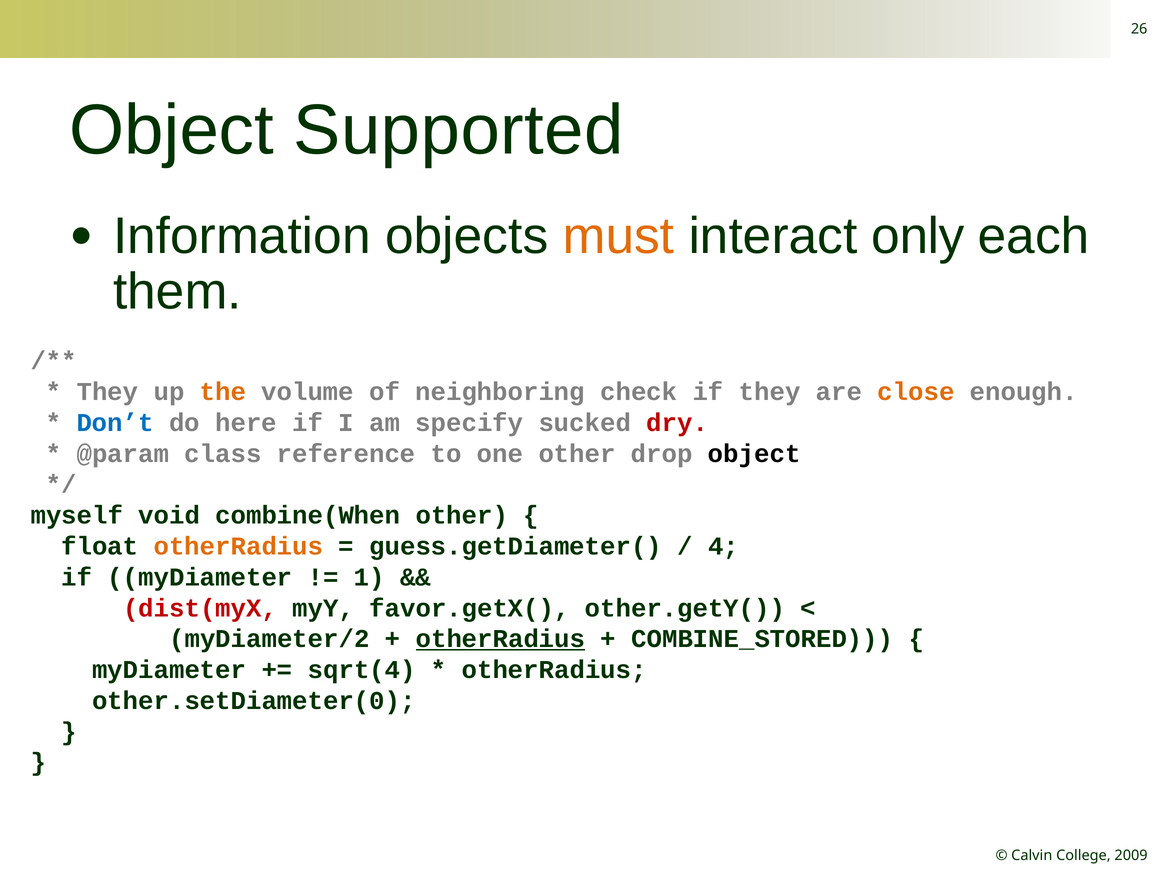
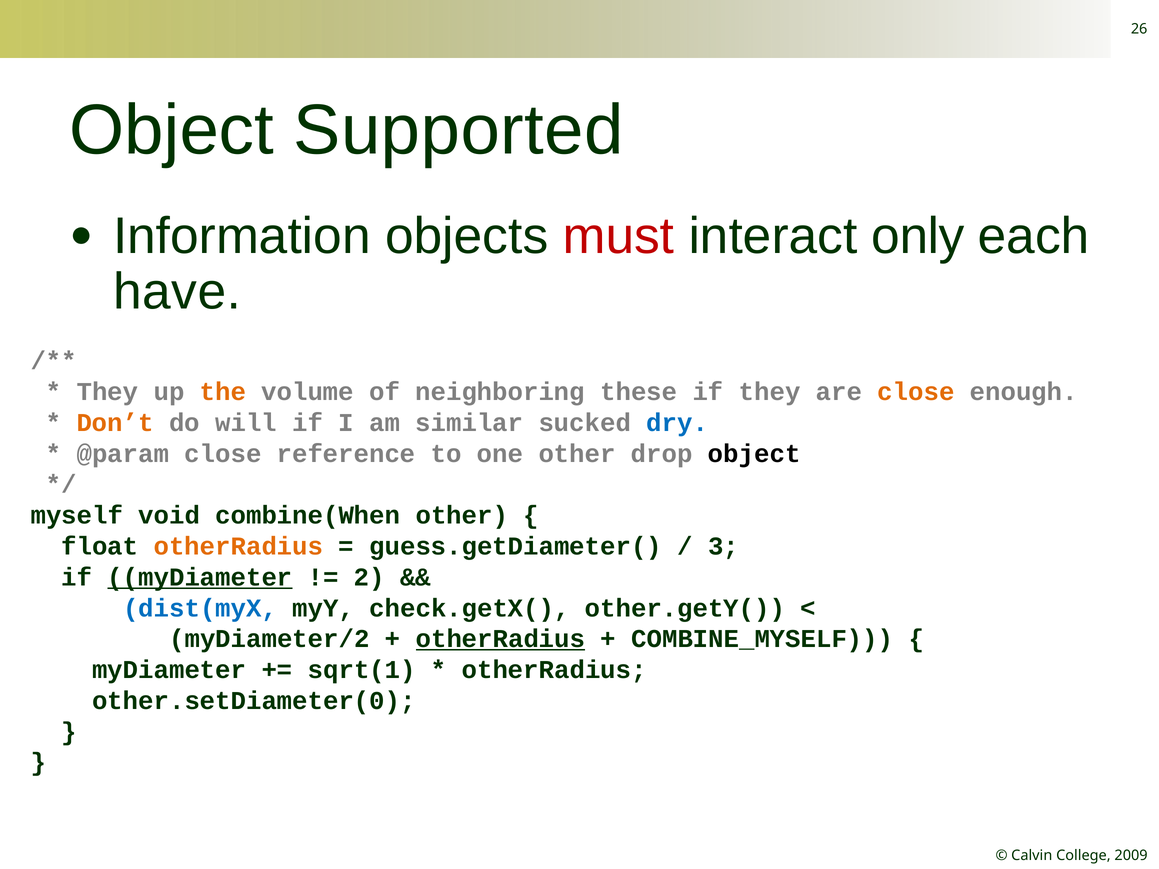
must colour: orange -> red
them: them -> have
check: check -> these
Don’t colour: blue -> orange
here: here -> will
specify: specify -> similar
dry colour: red -> blue
@param class: class -> close
4: 4 -> 3
myDiameter at (200, 577) underline: none -> present
1: 1 -> 2
dist(myX colour: red -> blue
favor.getX(: favor.getX( -> check.getX(
COMBINE_STORED: COMBINE_STORED -> COMBINE_MYSELF
sqrt(4: sqrt(4 -> sqrt(1
